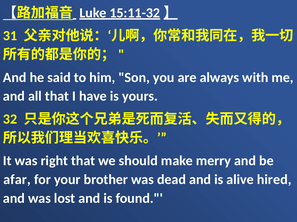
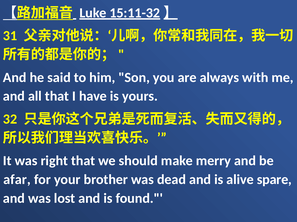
hired: hired -> spare
